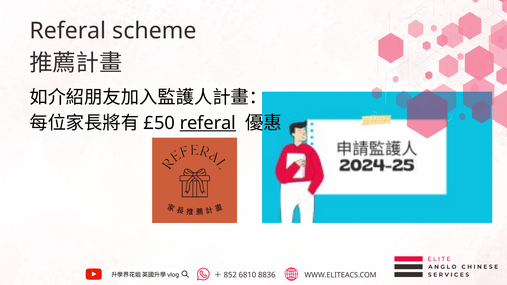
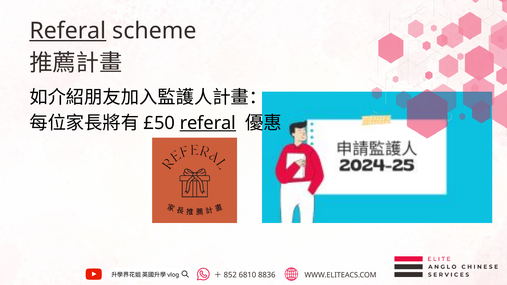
Referal at (68, 31) underline: none -> present
